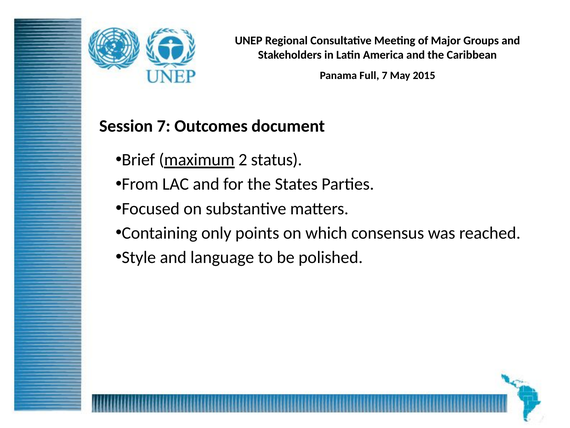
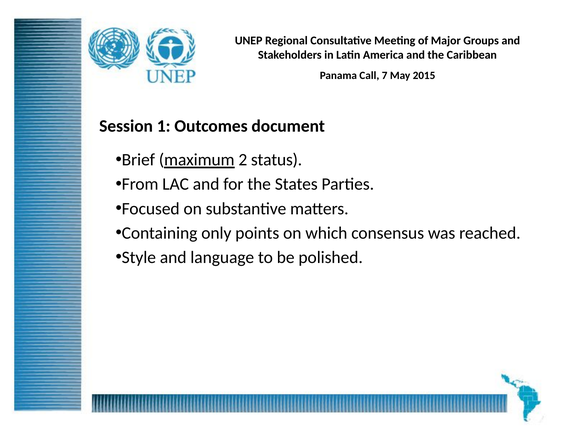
Full: Full -> Call
Session 7: 7 -> 1
